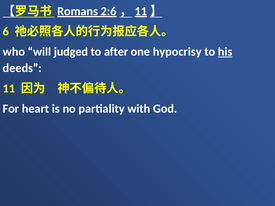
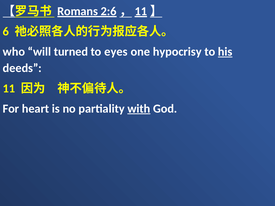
judged: judged -> turned
after: after -> eyes
with underline: none -> present
